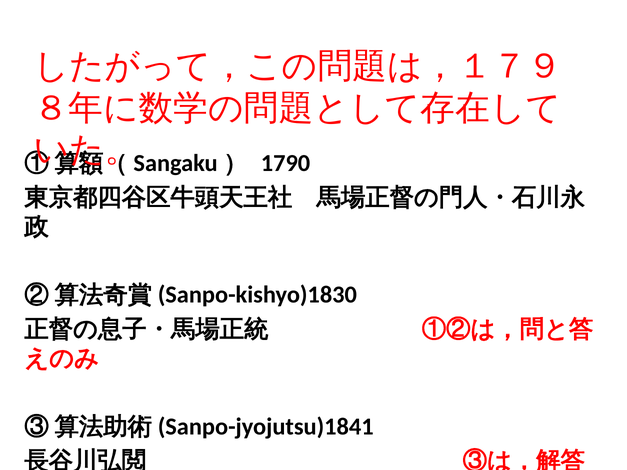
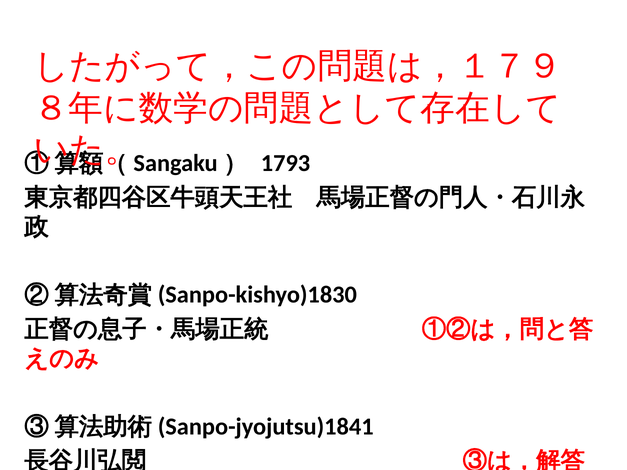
1790: 1790 -> 1793
